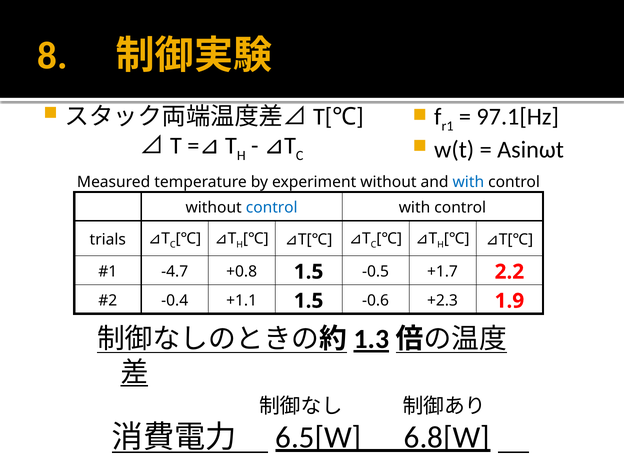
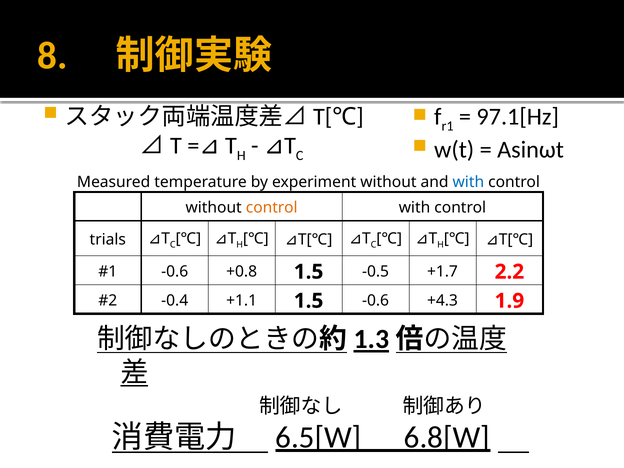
control at (272, 208) colour: blue -> orange
-4.7 at (175, 271): -4.7 -> -0.6
+2.3: +2.3 -> +4.3
